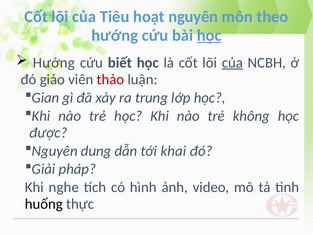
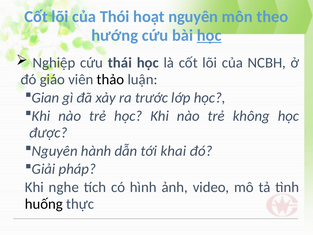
Tiêu: Tiêu -> Thói
Hướng at (54, 63): Hướng -> Nghiệp
biết: biết -> thái
của at (232, 63) underline: present -> none
thảo colour: red -> black
trung: trung -> trước
dung: dung -> hành
